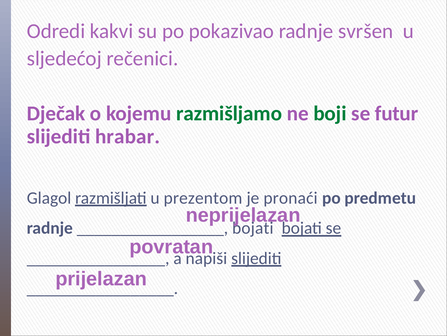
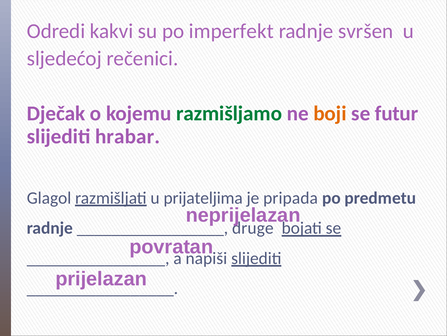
pokazivao: pokazivao -> imperfekt
boji colour: green -> orange
prezentom: prezentom -> prijateljima
pronaći: pronaći -> pripada
bojati at (253, 228): bojati -> druge
